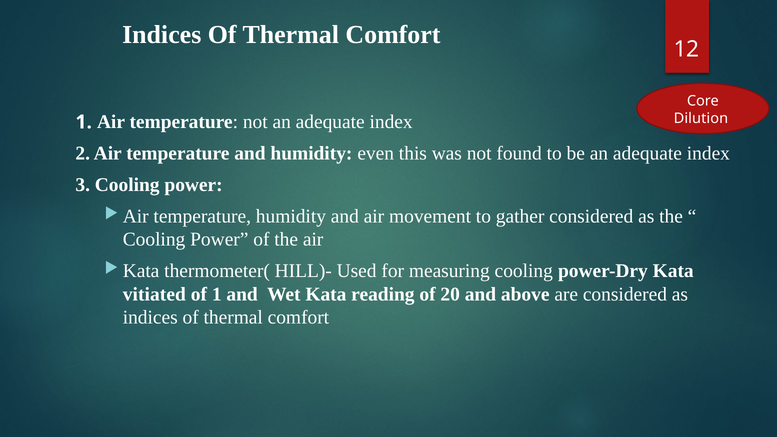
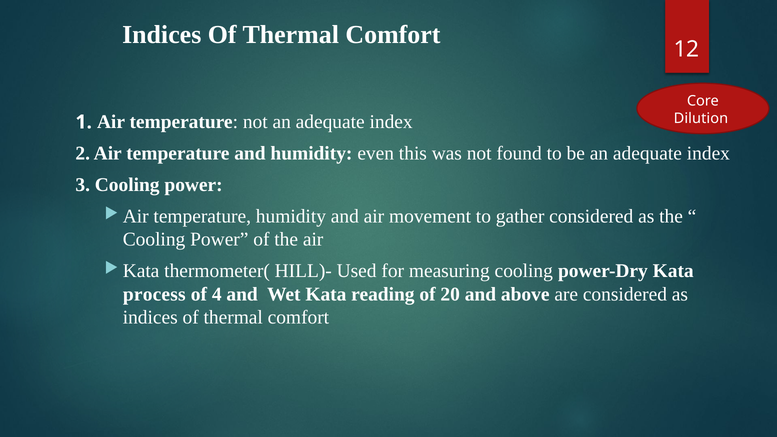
vitiated: vitiated -> process
of 1: 1 -> 4
